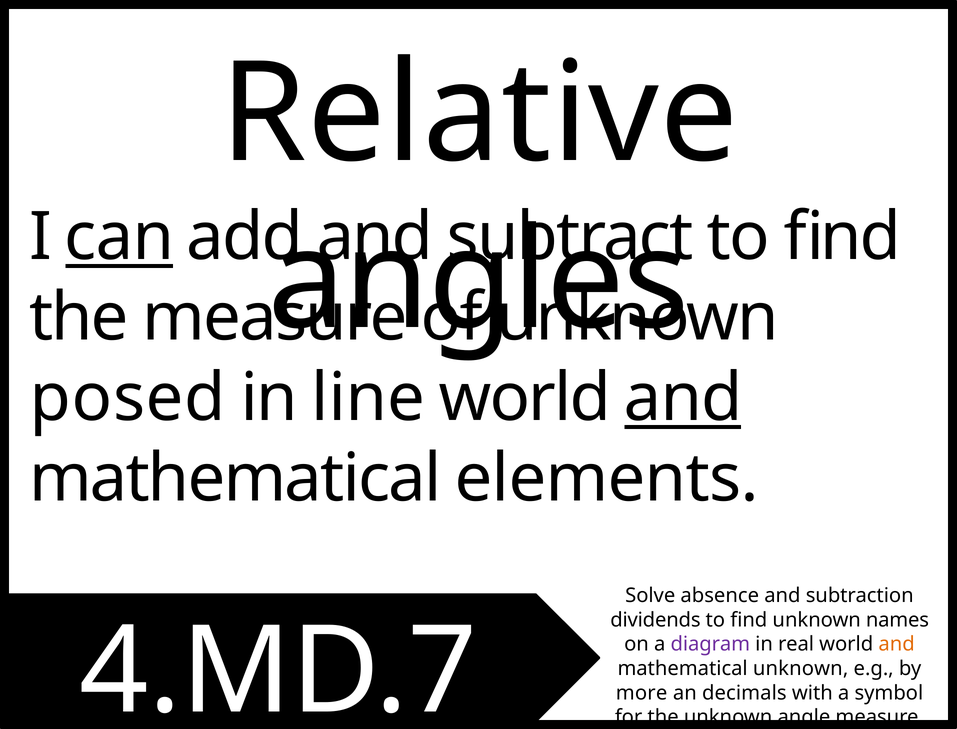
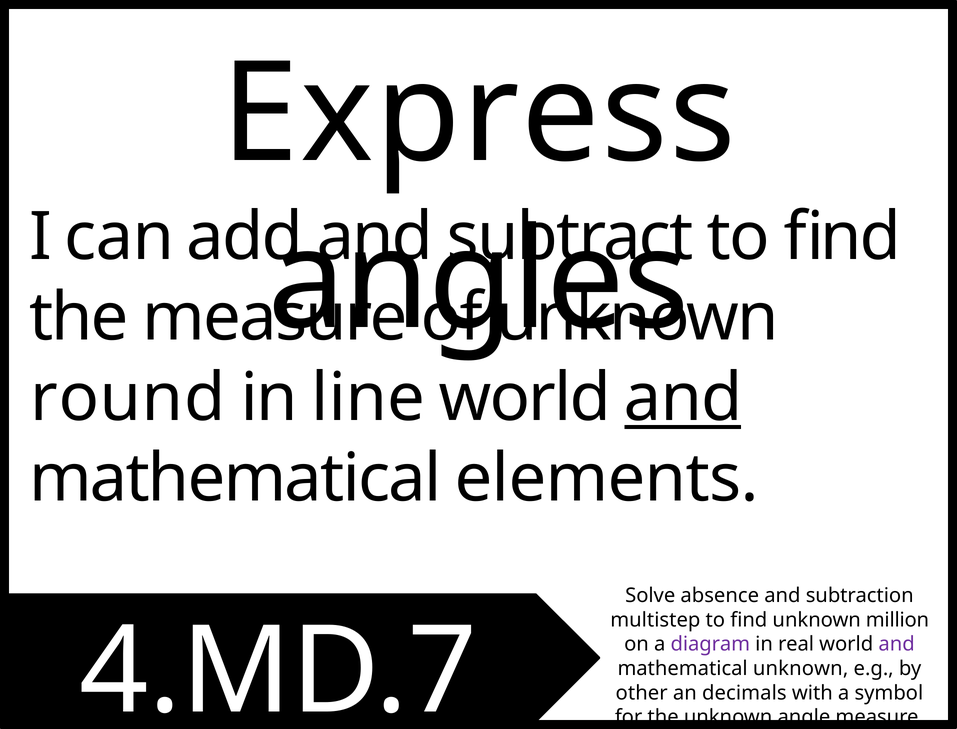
Relative: Relative -> Express
can underline: present -> none
posed: posed -> round
dividends: dividends -> multistep
names: names -> million
and at (897, 644) colour: orange -> purple
more: more -> other
